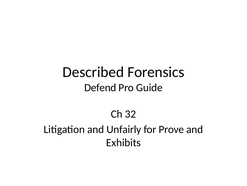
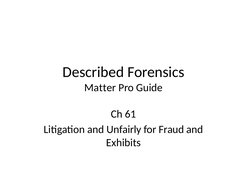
Defend: Defend -> Matter
32: 32 -> 61
Prove: Prove -> Fraud
